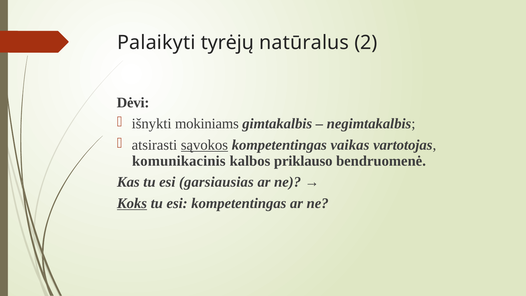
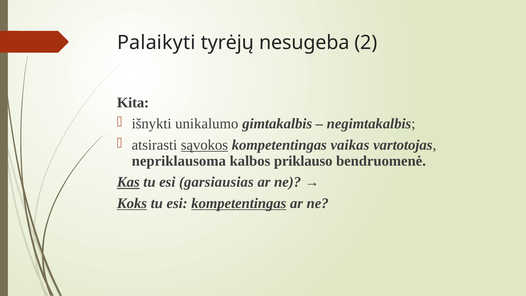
natūralus: natūralus -> nesugeba
Dėvi: Dėvi -> Kita
mokiniams: mokiniams -> unikalumo
komunikacinis: komunikacinis -> nepriklausoma
Kas underline: none -> present
kompetentingas at (239, 203) underline: none -> present
